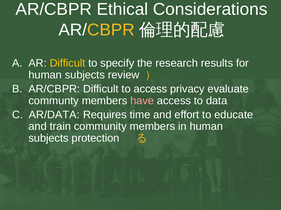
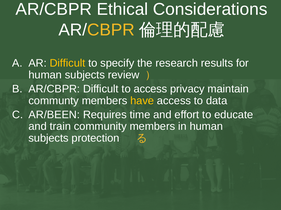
evaluate: evaluate -> maintain
have colour: pink -> yellow
AR/DATA: AR/DATA -> AR/BEEN
